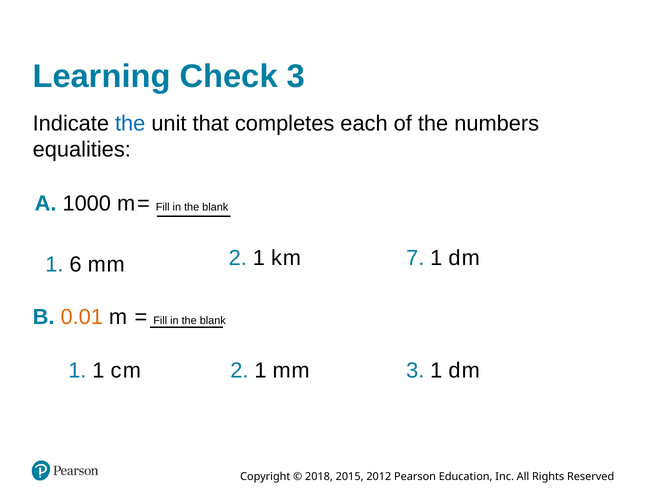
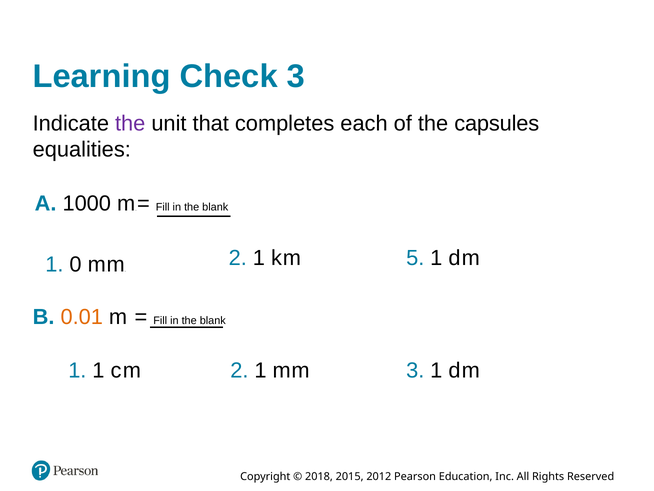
the at (130, 123) colour: blue -> purple
numbers: numbers -> capsules
7: 7 -> 5
6: 6 -> 0
